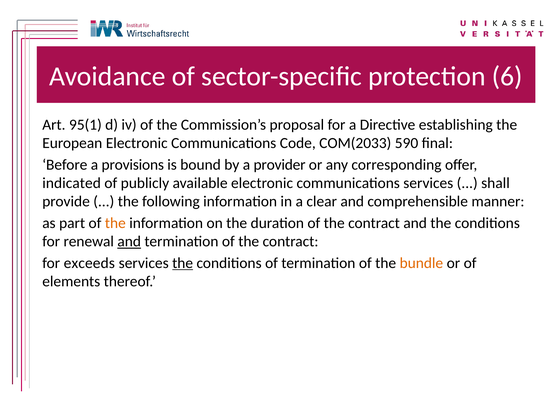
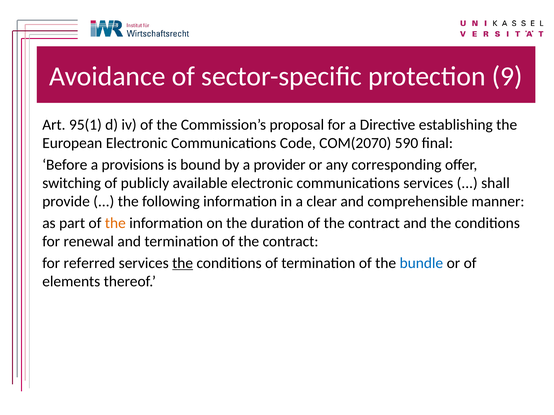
6: 6 -> 9
COM(2033: COM(2033 -> COM(2070
indicated: indicated -> switching
and at (129, 242) underline: present -> none
exceeds: exceeds -> referred
bundle colour: orange -> blue
